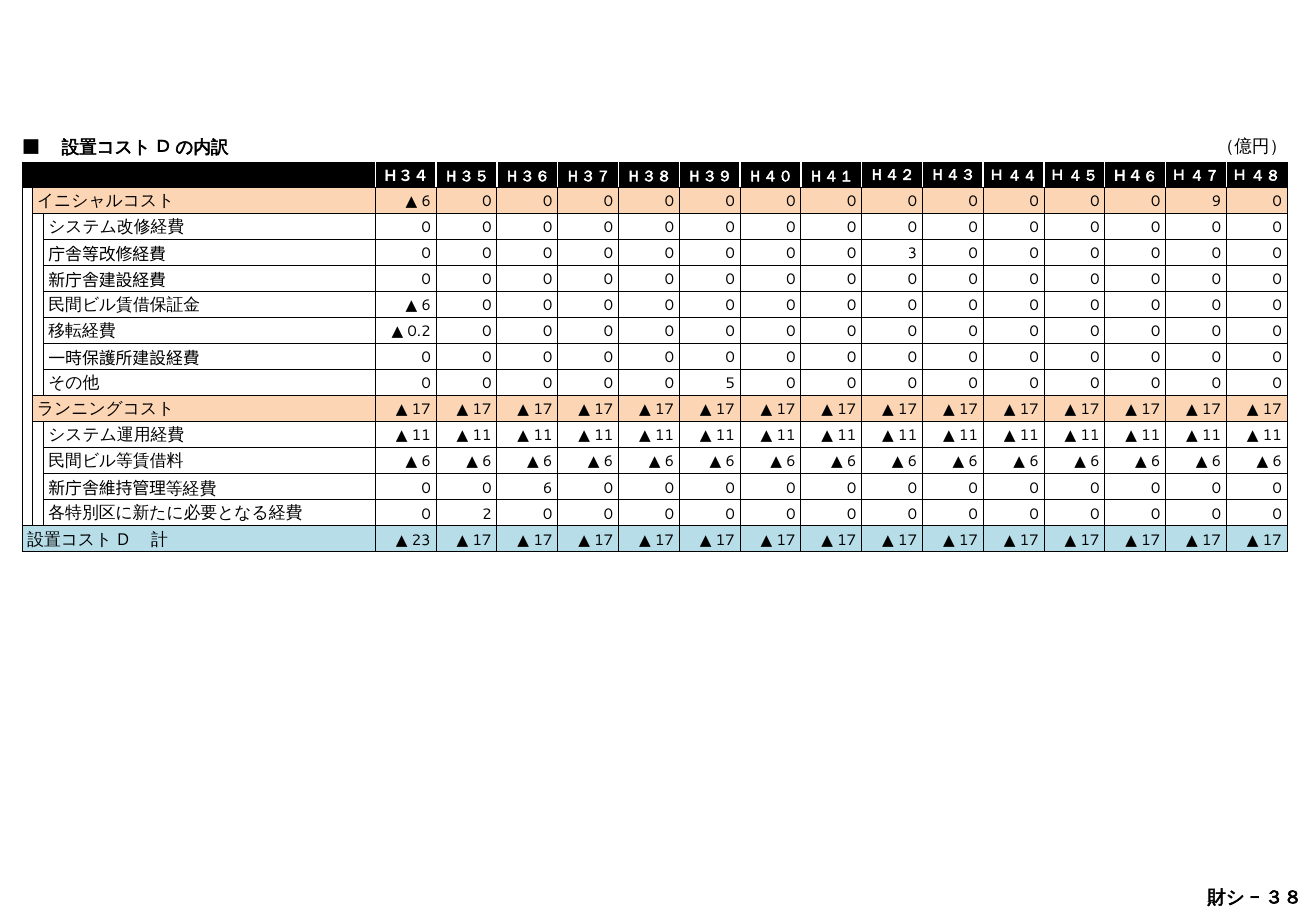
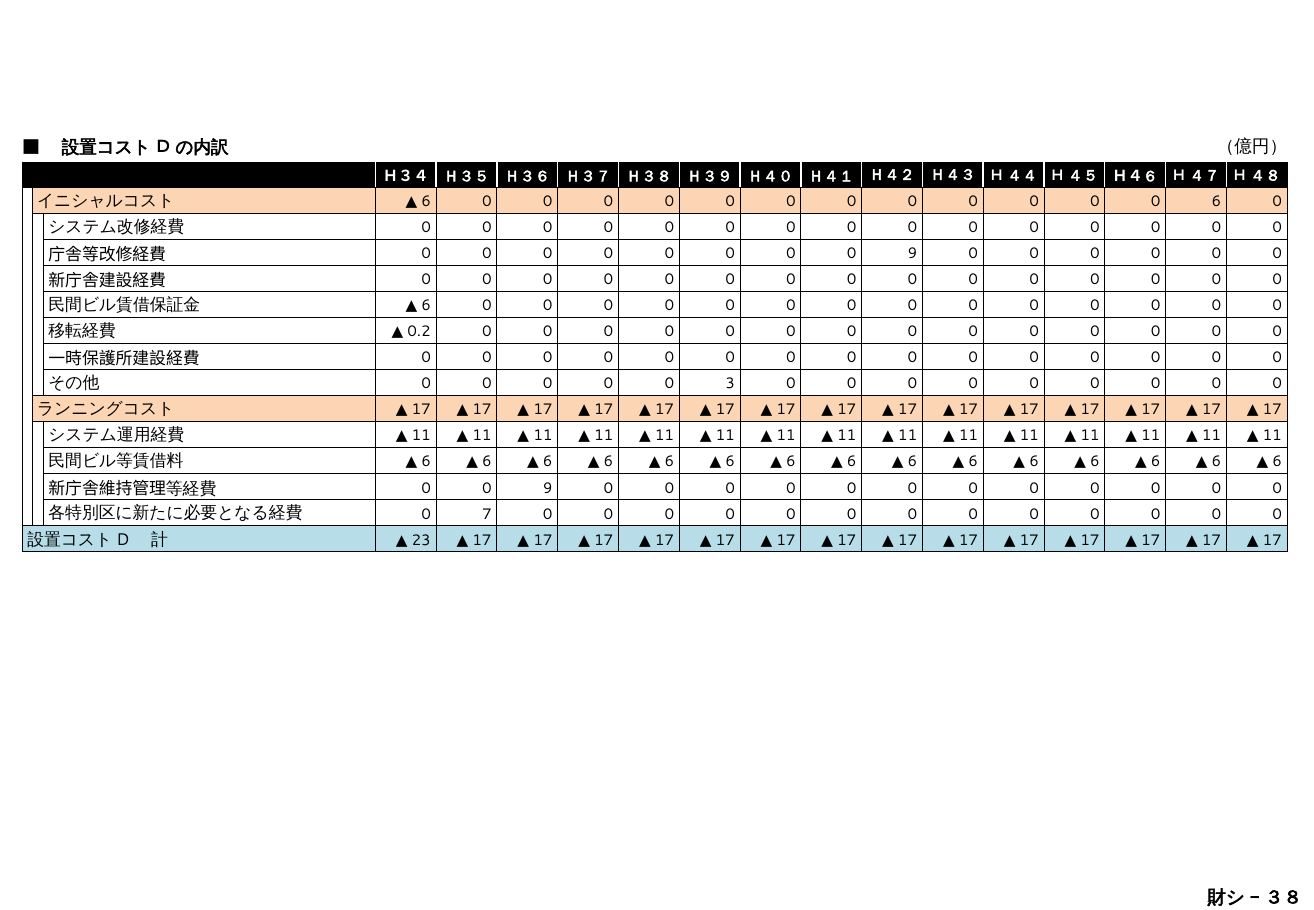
0 9: 9 -> 6
0 0 0 3: 3 -> 9
5: 5 -> 3
6 at (548, 488): 6 -> 9
2: 2 -> 7
